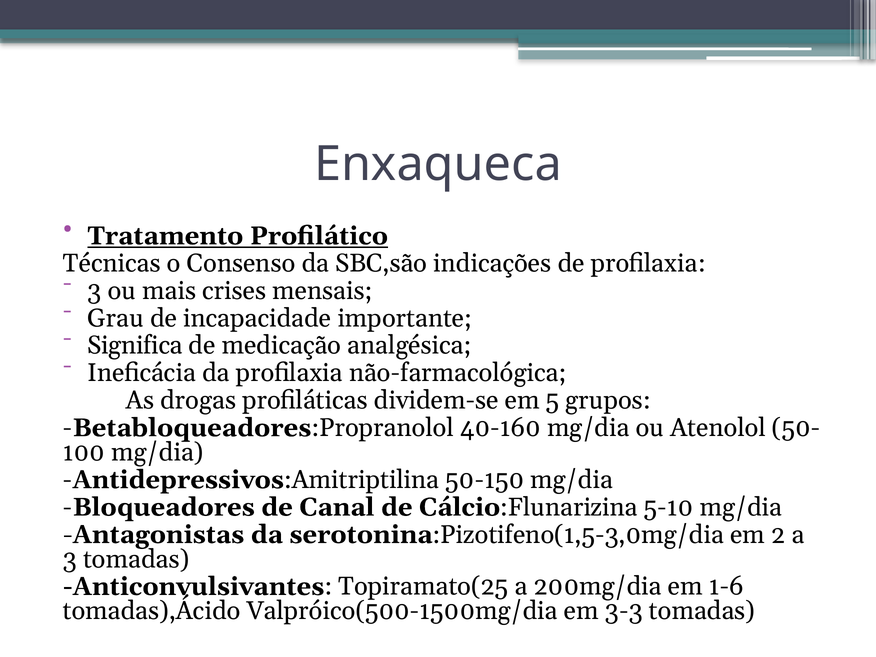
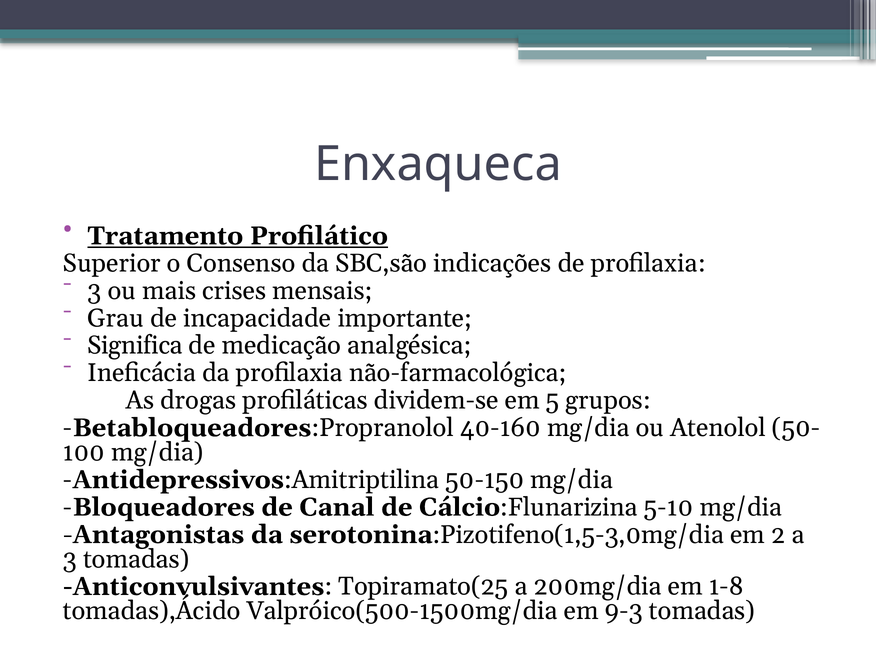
Técnicas: Técnicas -> Superior
1-6: 1-6 -> 1-8
3-3: 3-3 -> 9-3
